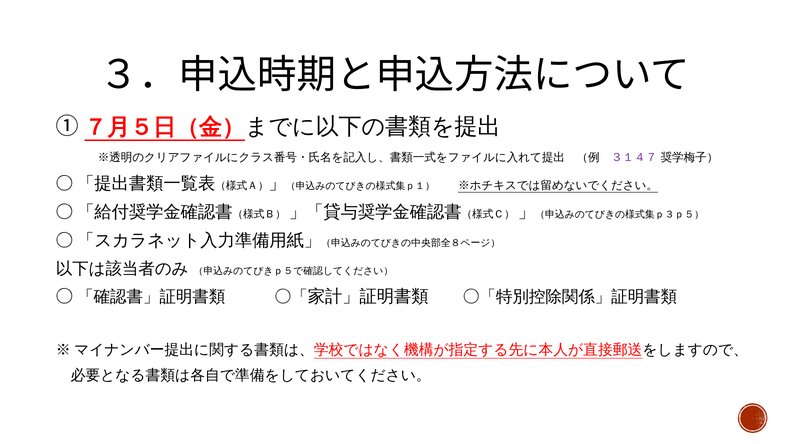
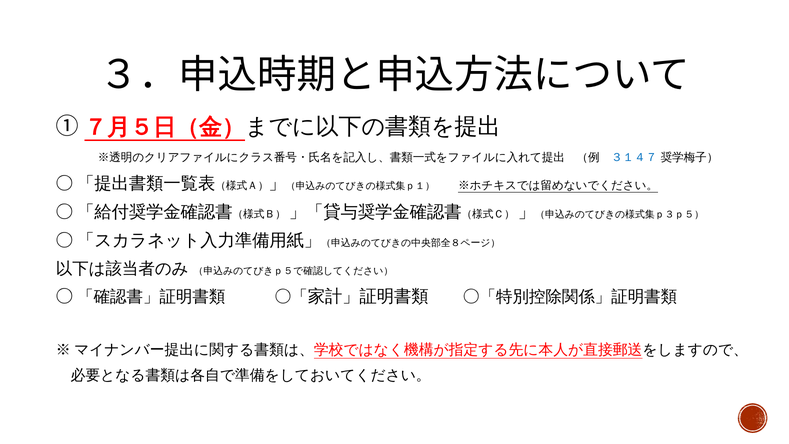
３１４７ colour: purple -> blue
